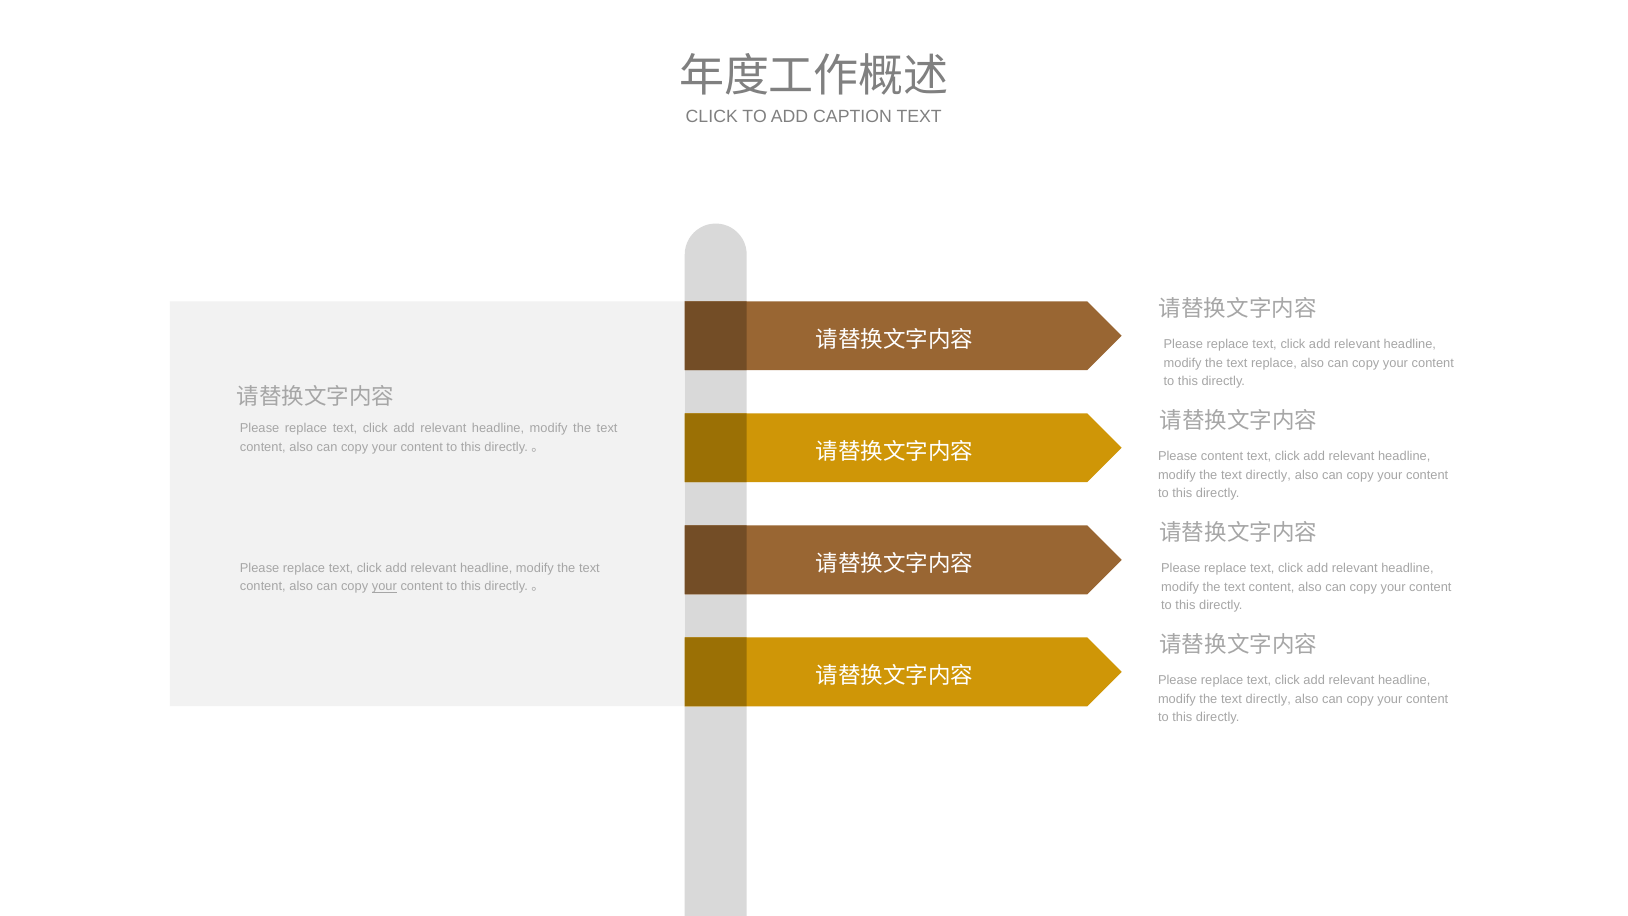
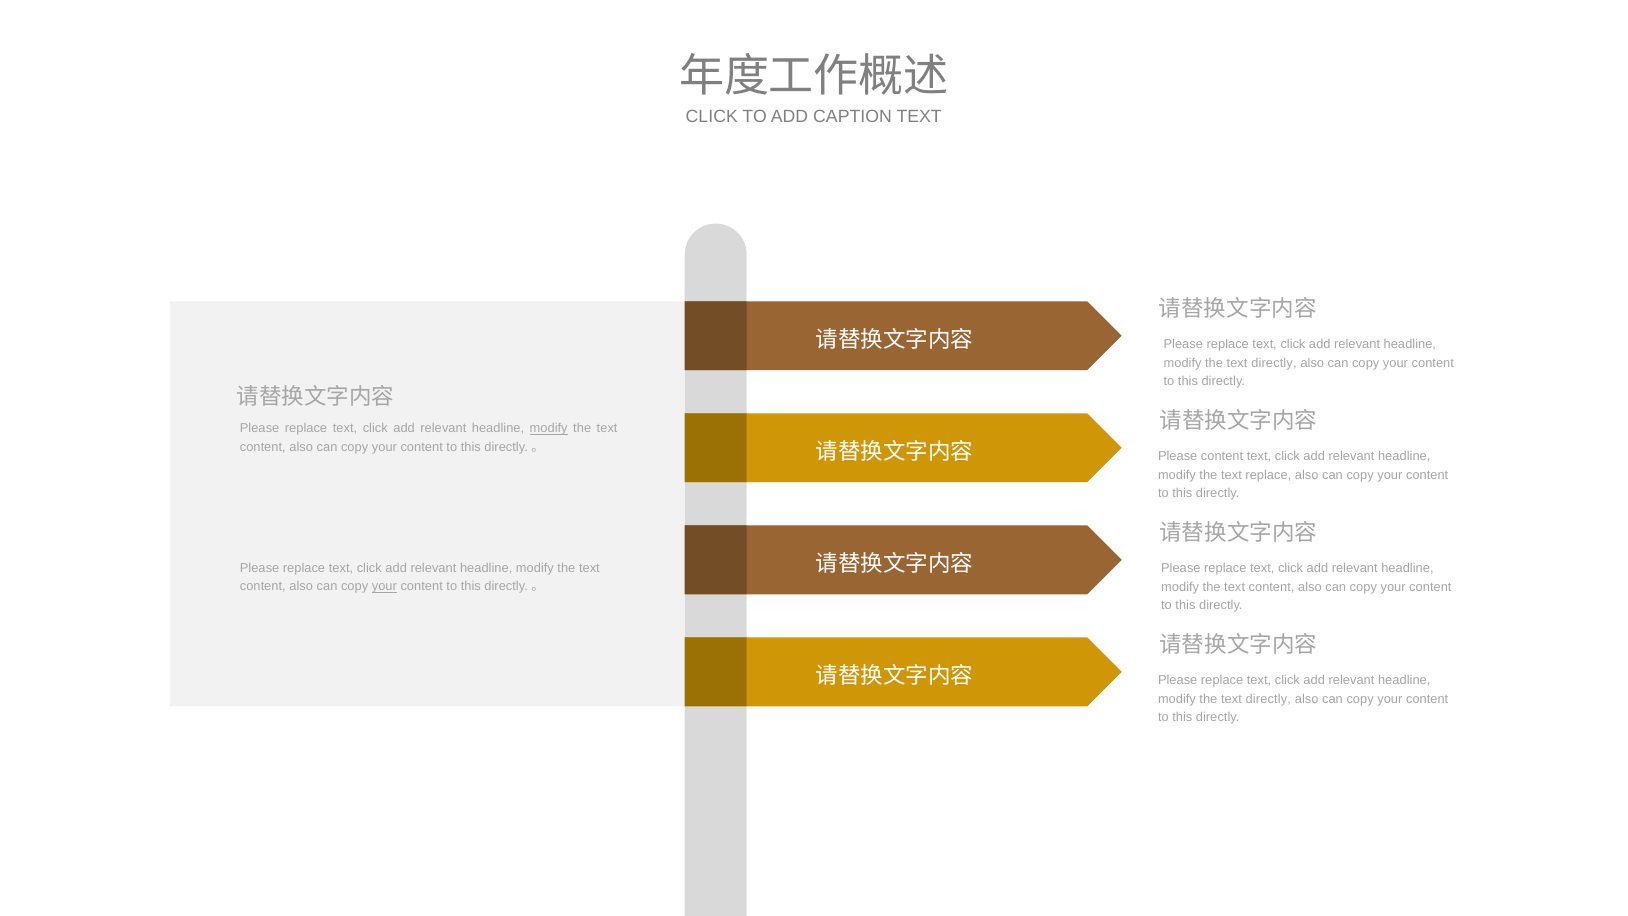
replace at (1274, 363): replace -> directly
modify at (549, 428) underline: none -> present
directly at (1268, 475): directly -> replace
